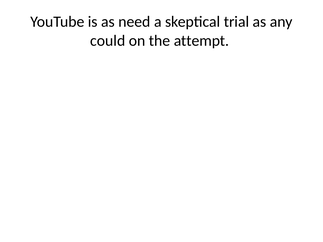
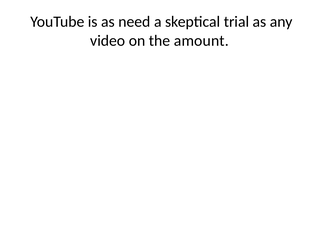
could: could -> video
attempt: attempt -> amount
